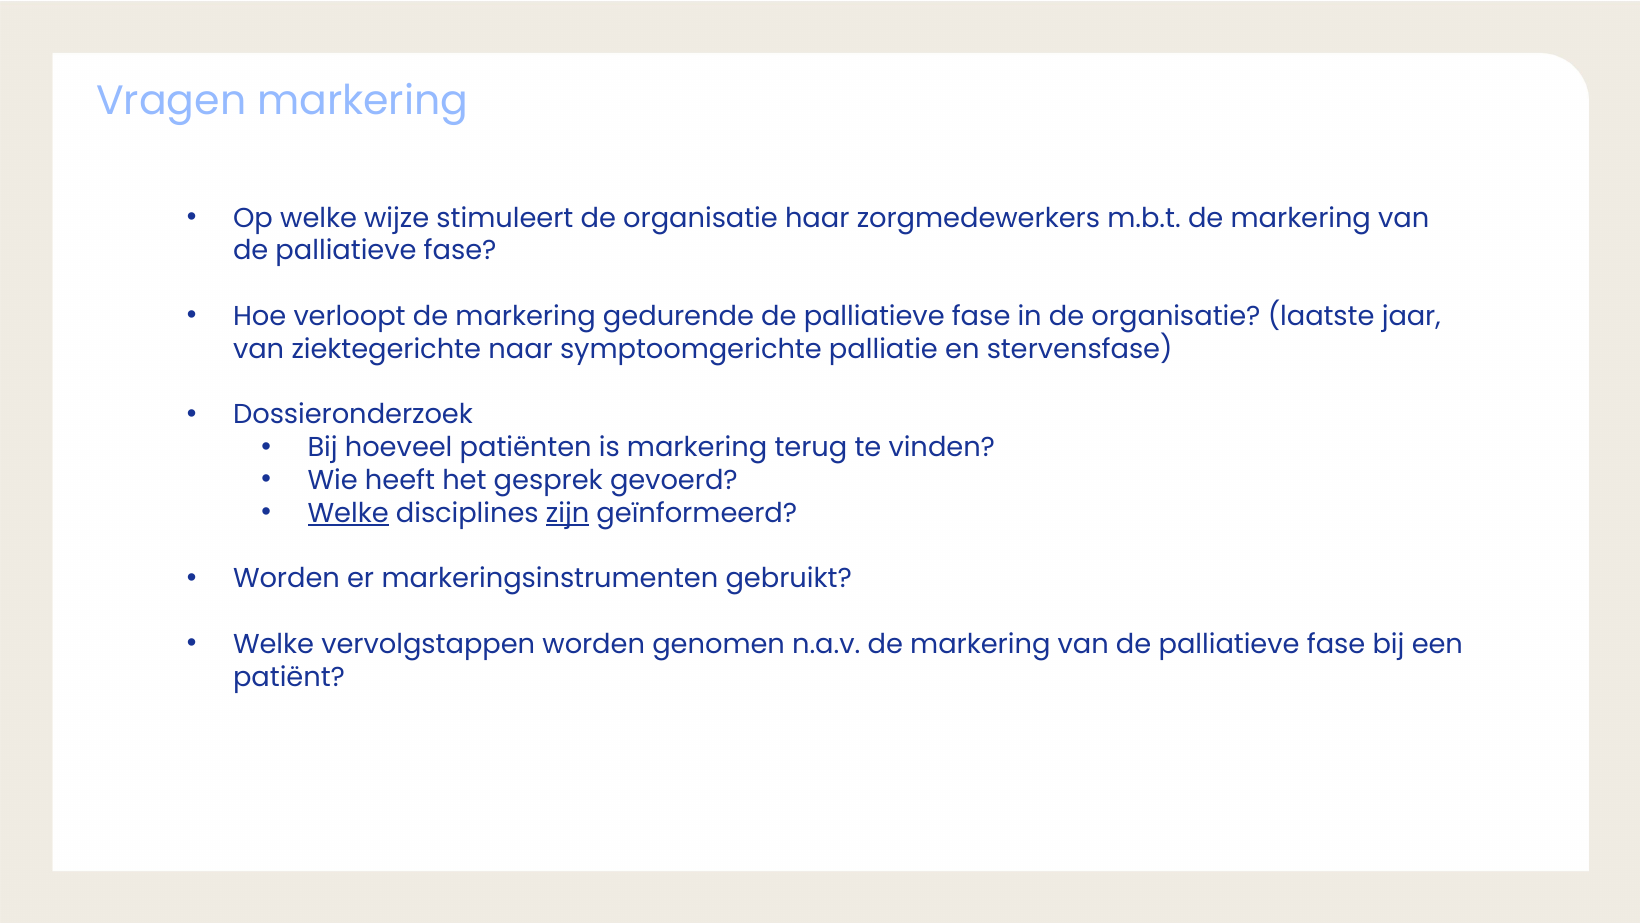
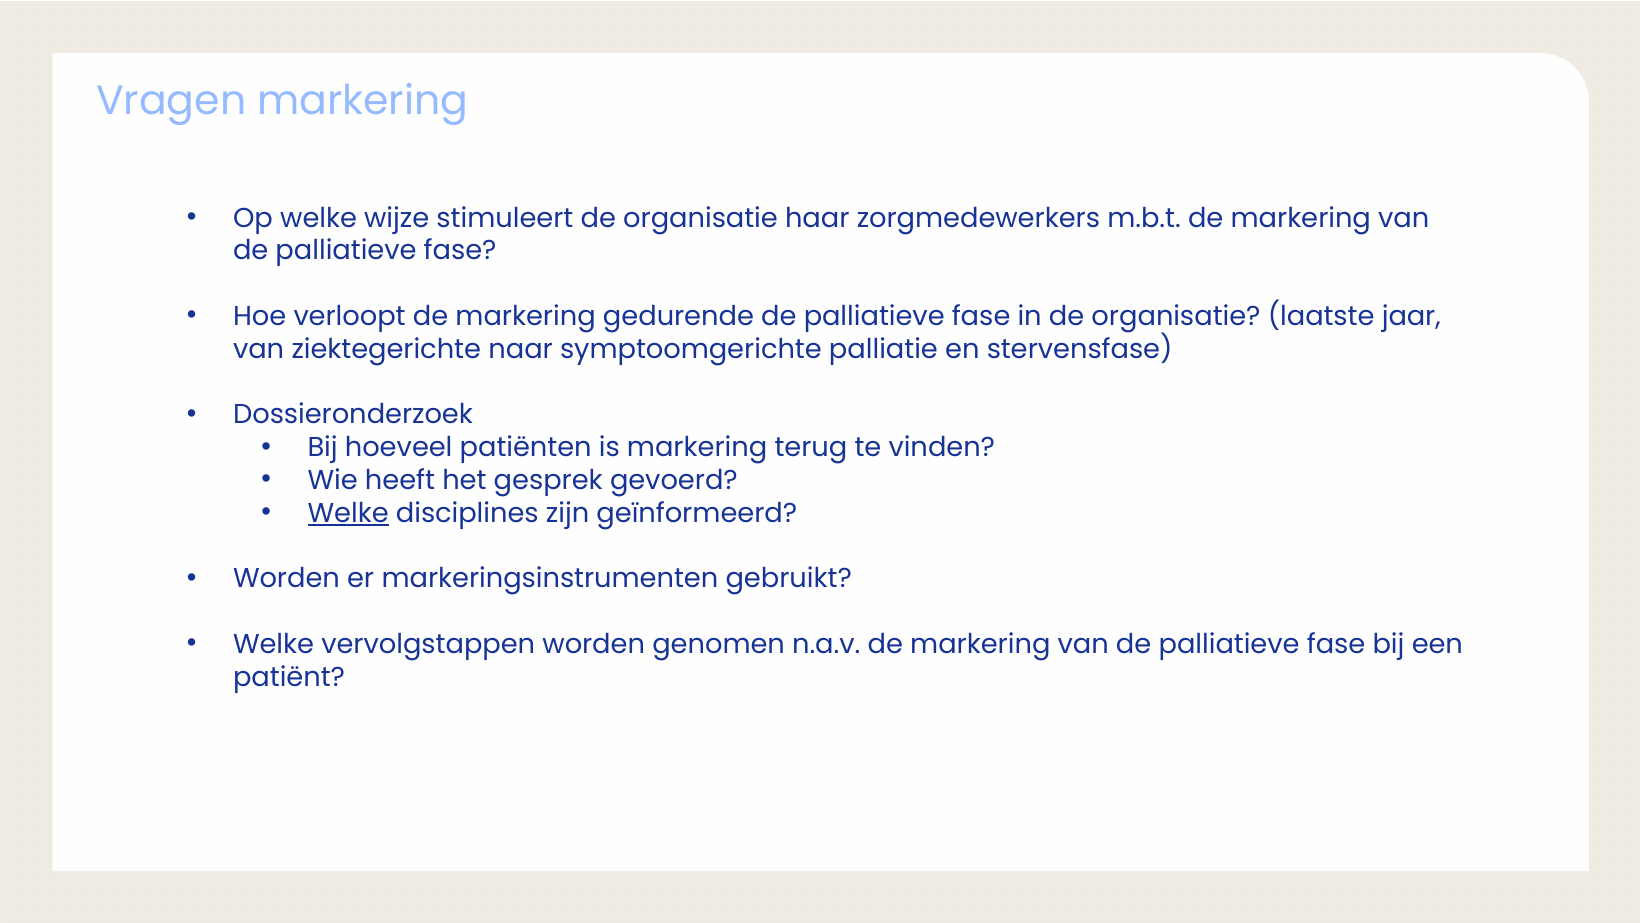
zijn underline: present -> none
